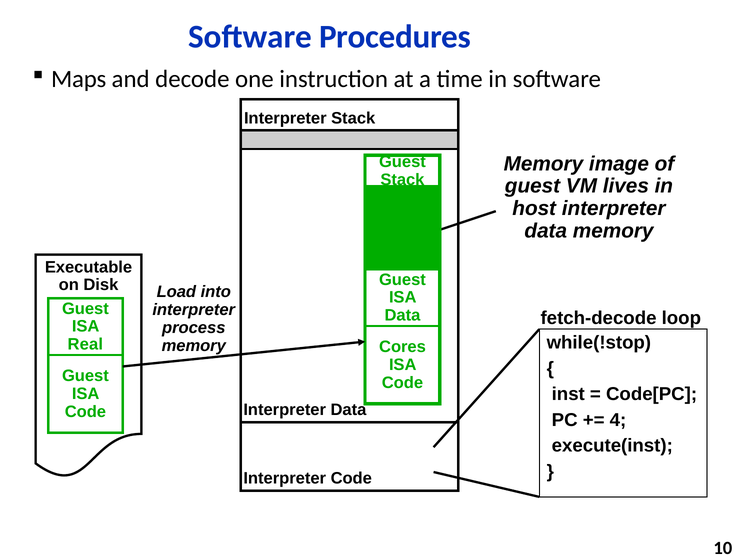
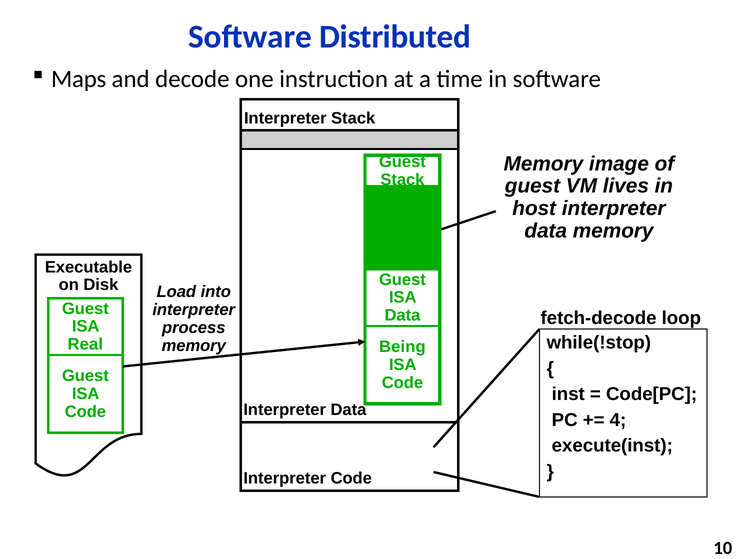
Procedures: Procedures -> Distributed
Cores: Cores -> Being
